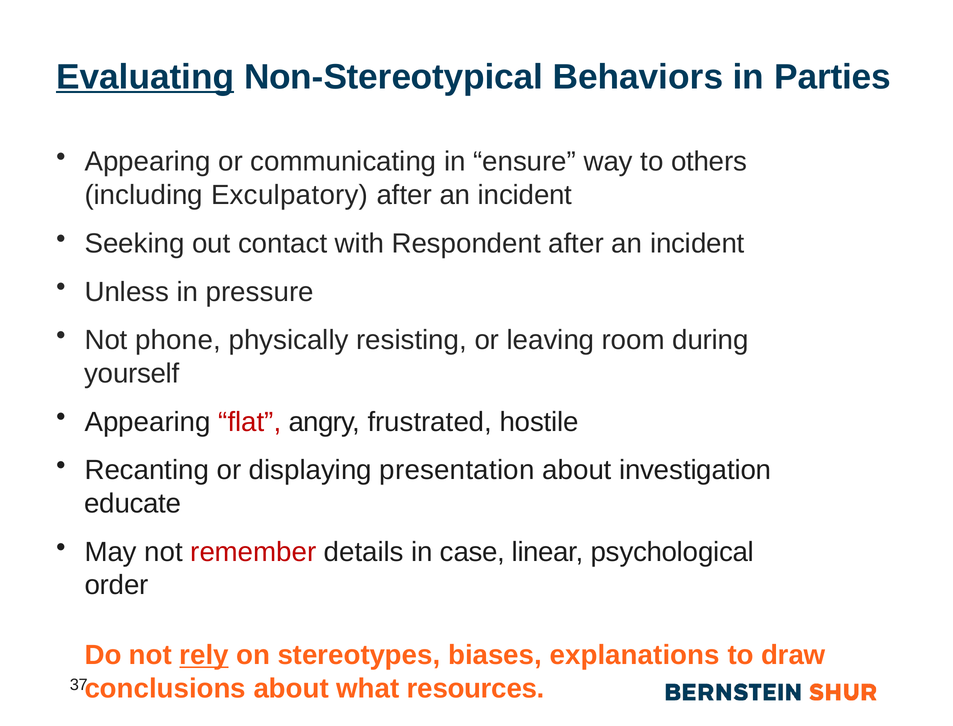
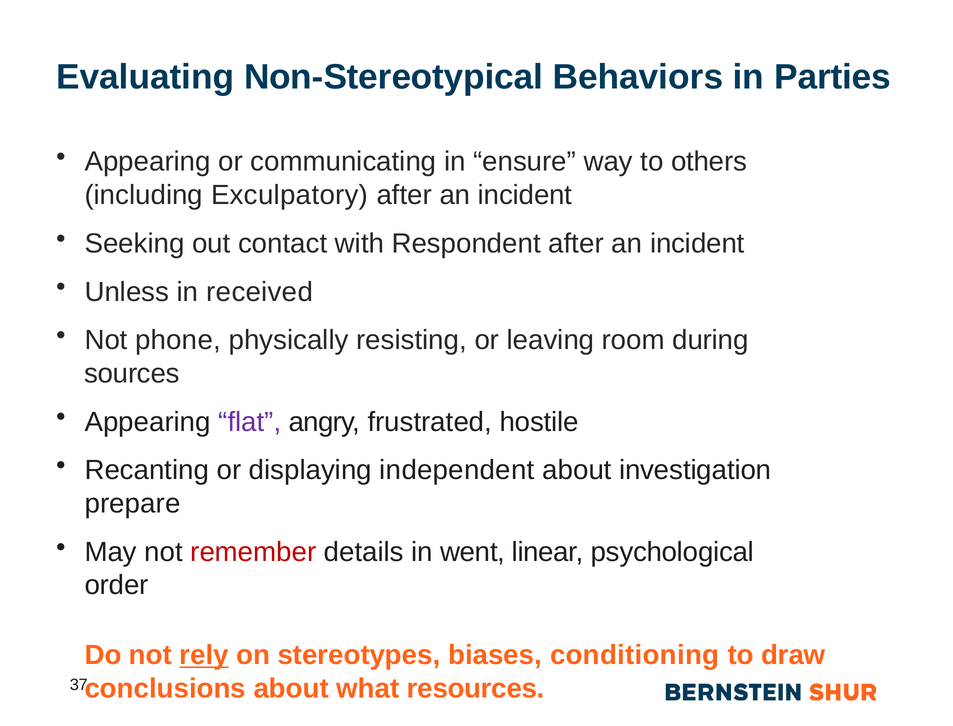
Evaluating underline: present -> none
pressure: pressure -> received
yourself: yourself -> sources
flat colour: red -> purple
presentation: presentation -> independent
educate: educate -> prepare
case: case -> went
explanations: explanations -> conditioning
